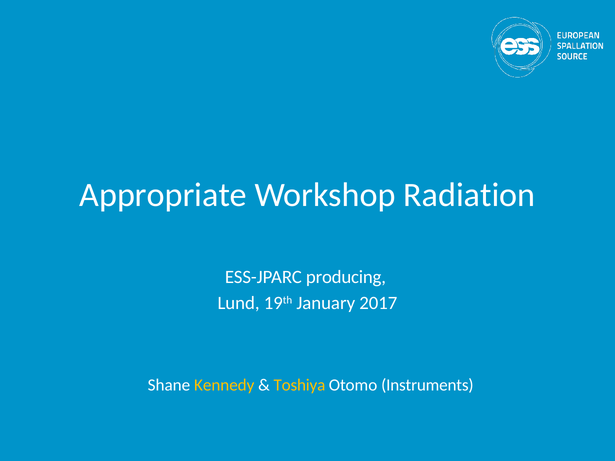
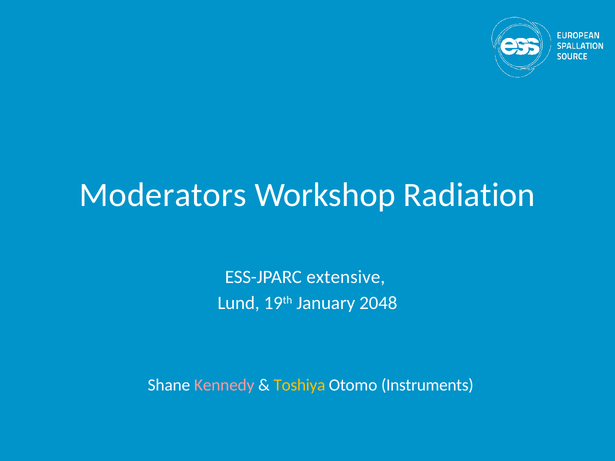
Appropriate: Appropriate -> Moderators
producing: producing -> extensive
2017: 2017 -> 2048
Kennedy colour: yellow -> pink
